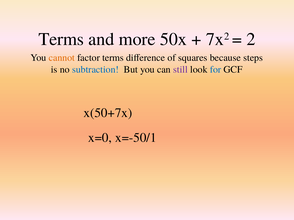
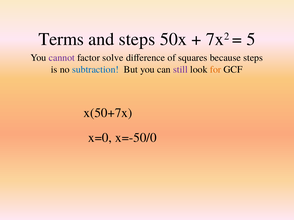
and more: more -> steps
2: 2 -> 5
cannot colour: orange -> purple
factor terms: terms -> solve
for colour: blue -> orange
x=-50/1: x=-50/1 -> x=-50/0
